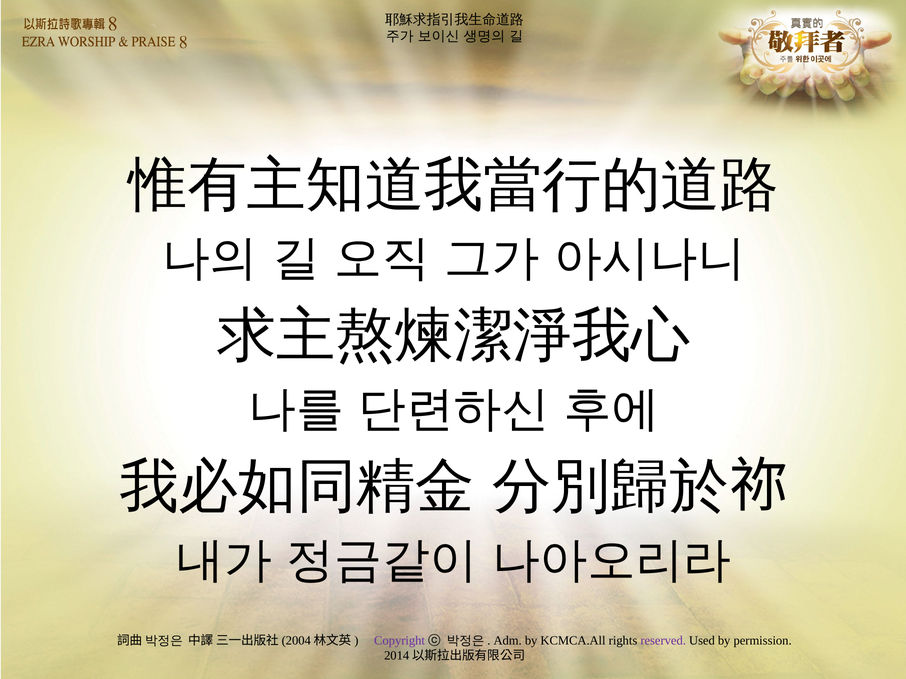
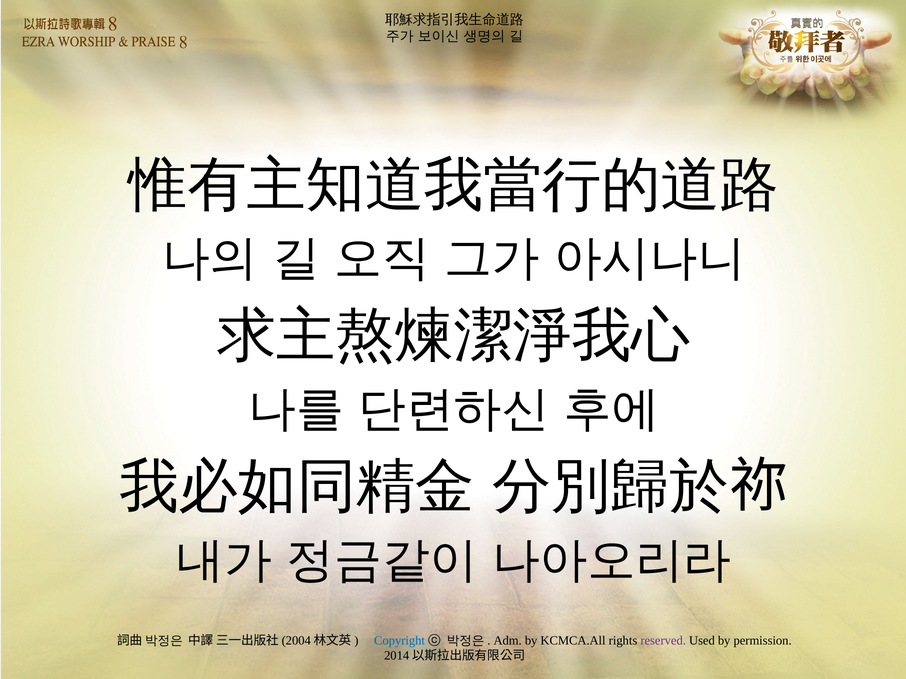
Copyright colour: purple -> blue
